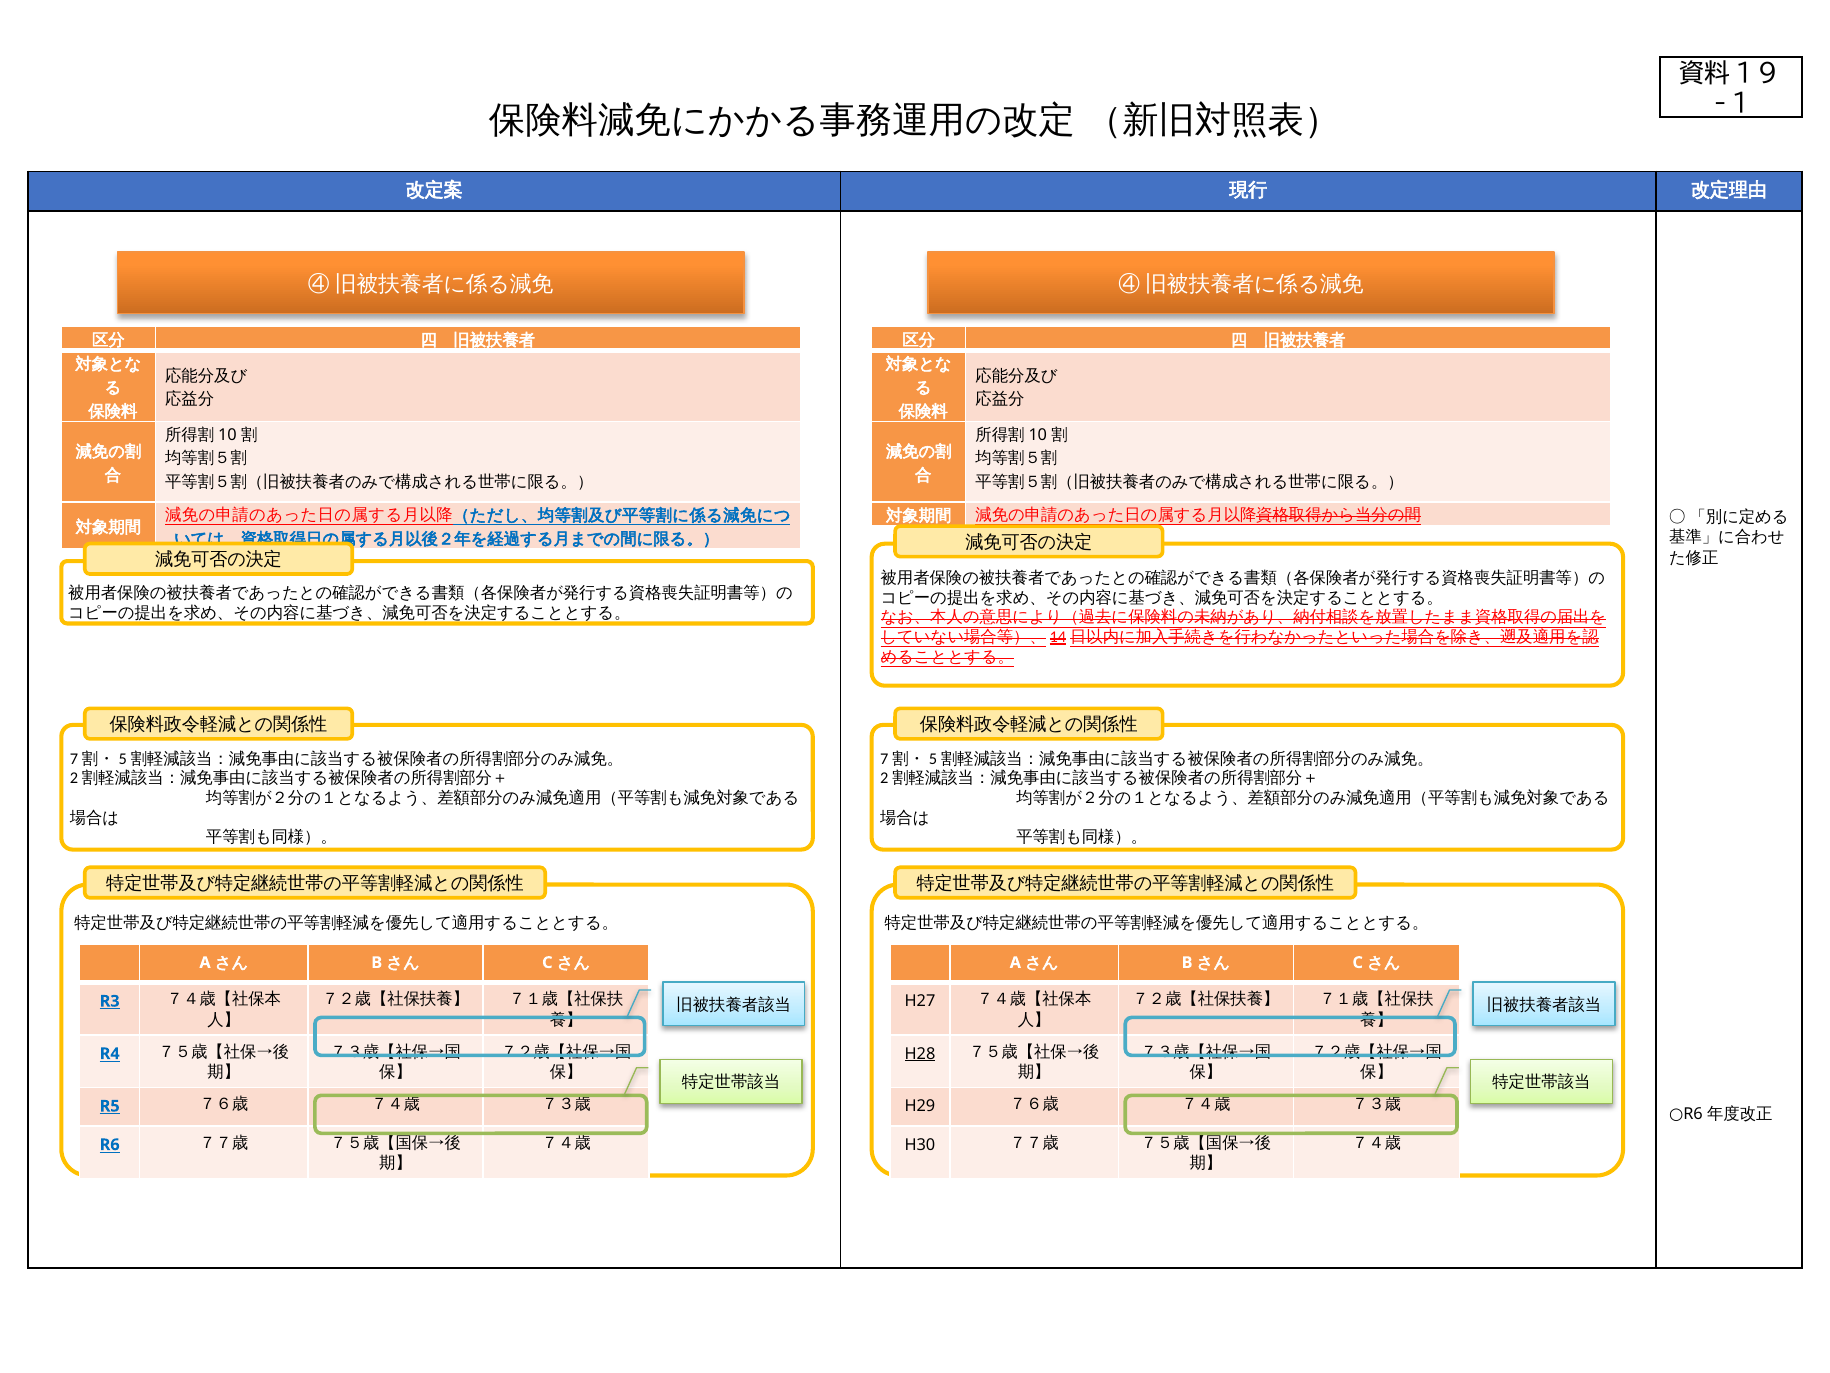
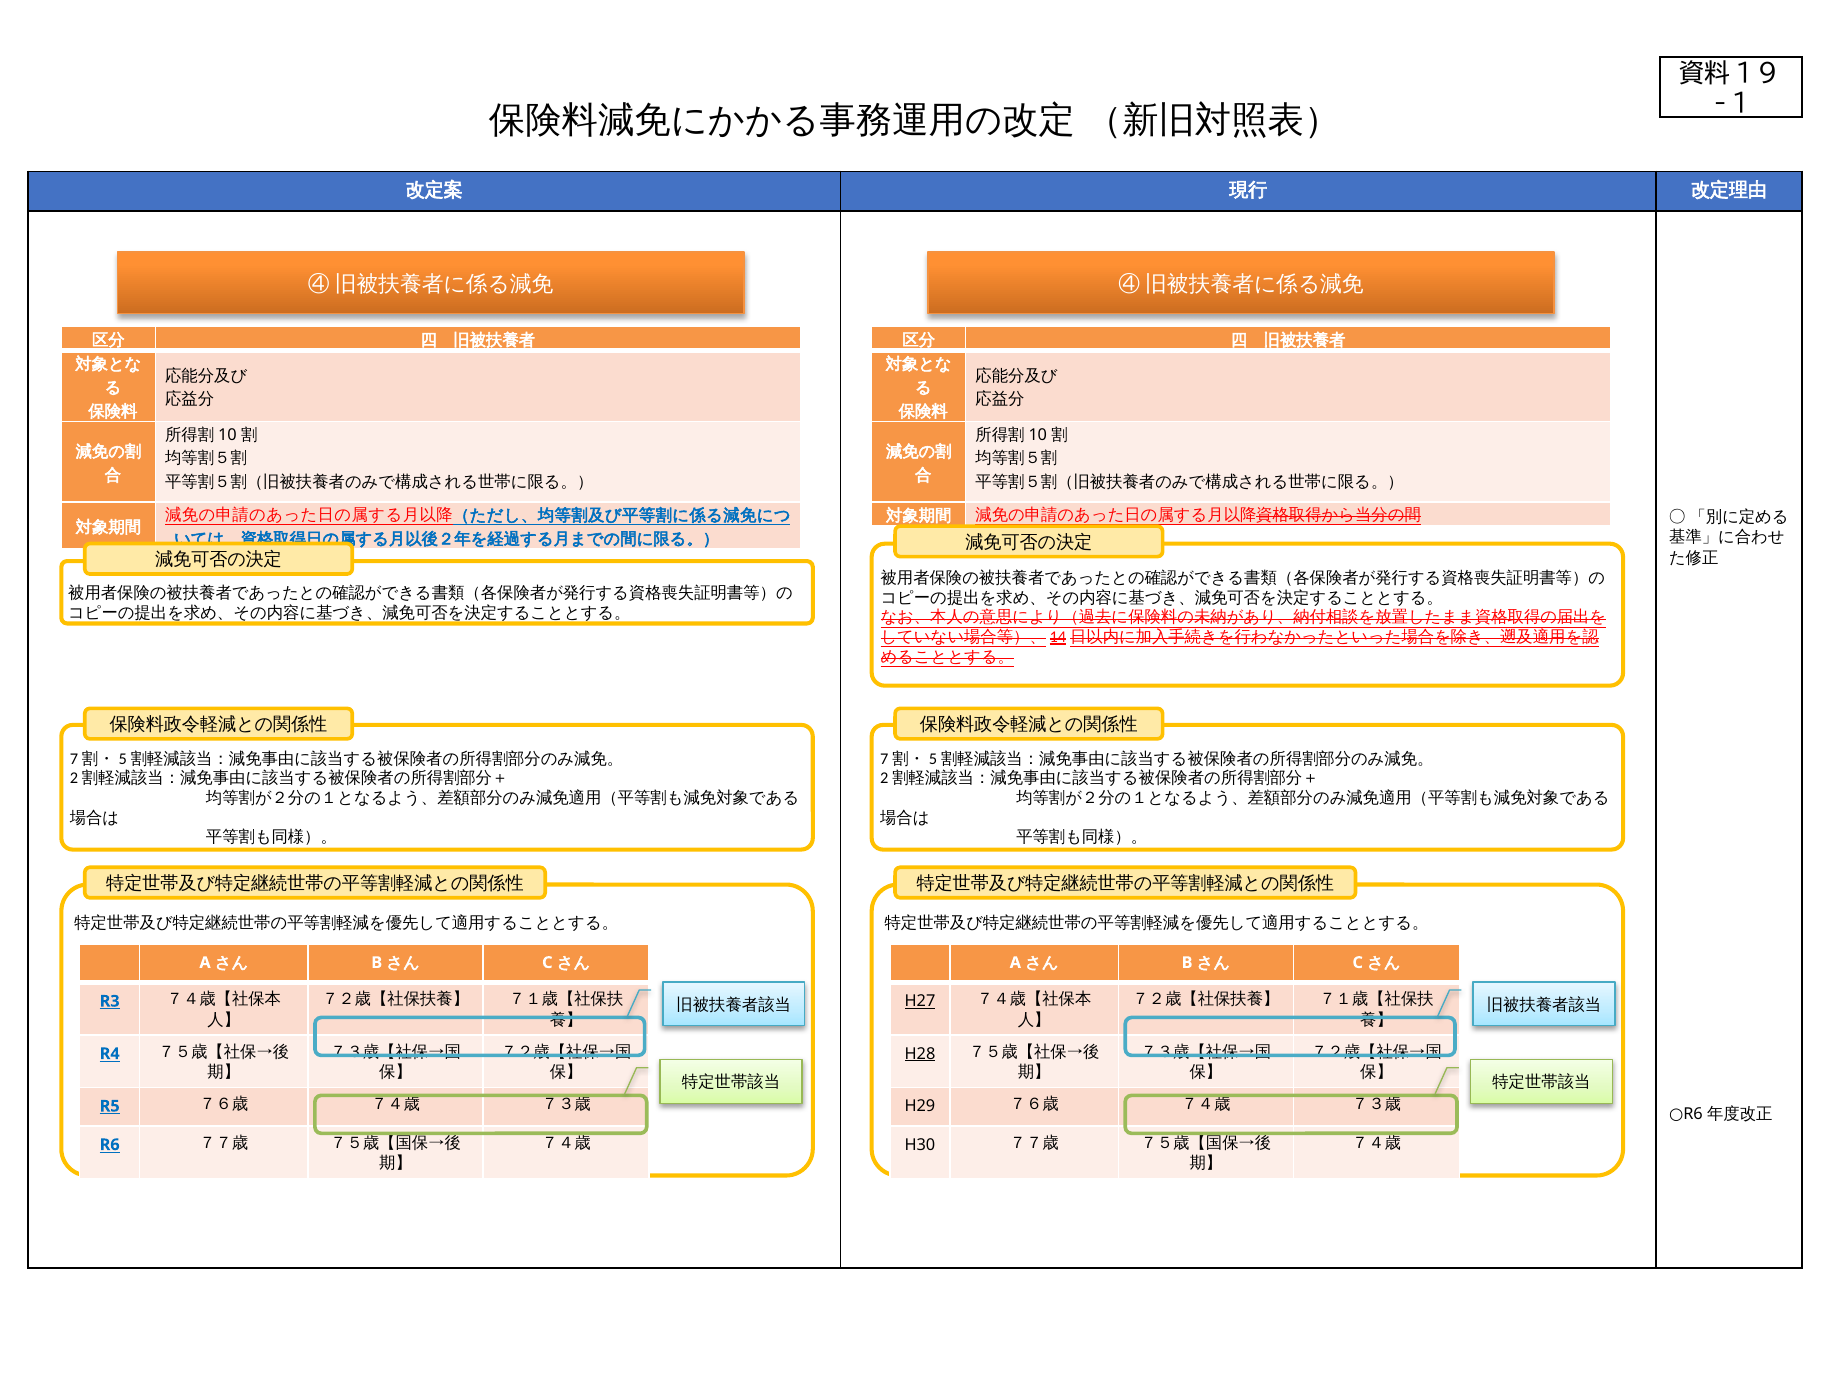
H27 underline: none -> present
